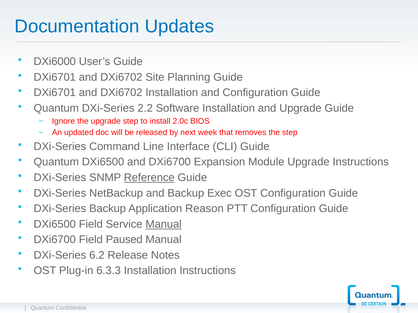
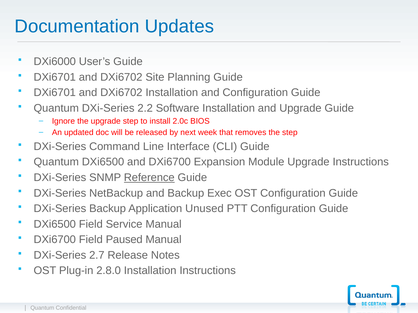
Reason: Reason -> Unused
Manual at (164, 224) underline: present -> none
6.2: 6.2 -> 2.7
6.3.3: 6.3.3 -> 2.8.0
